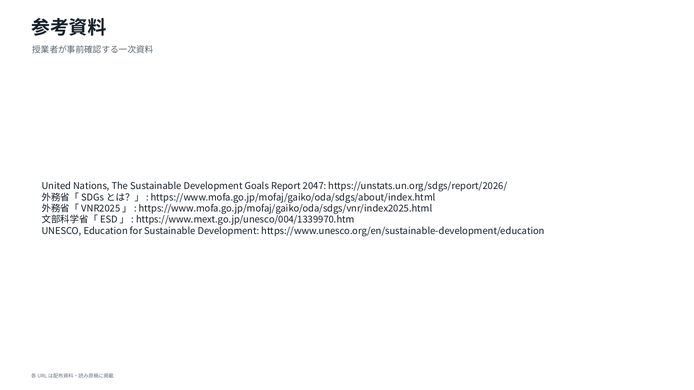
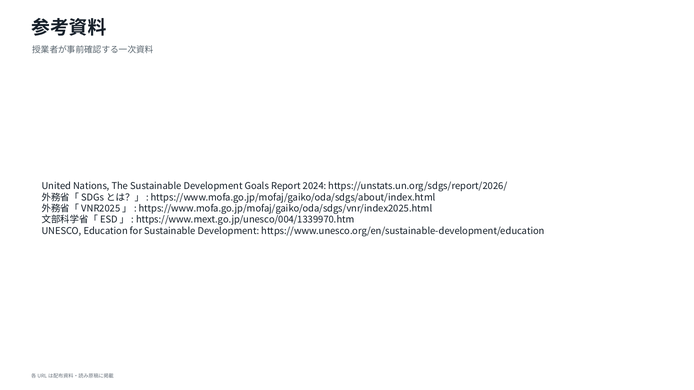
2047: 2047 -> 2024
